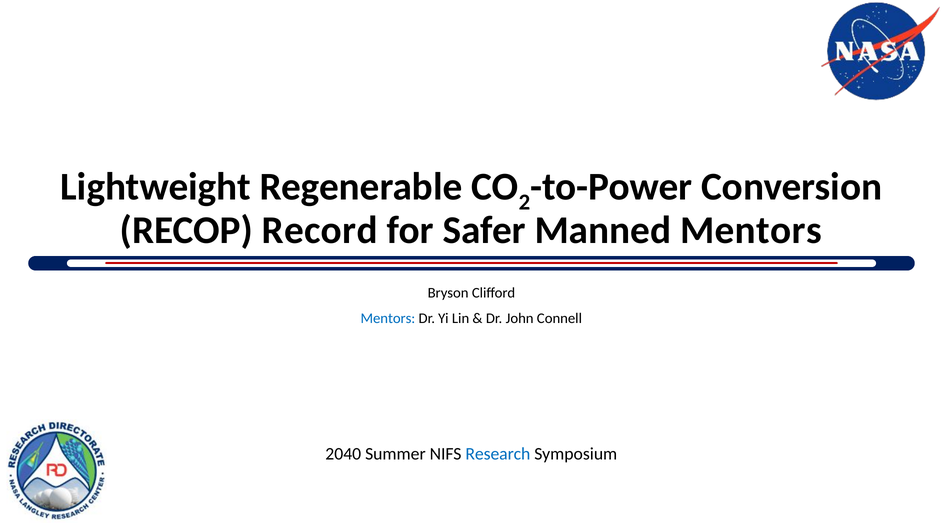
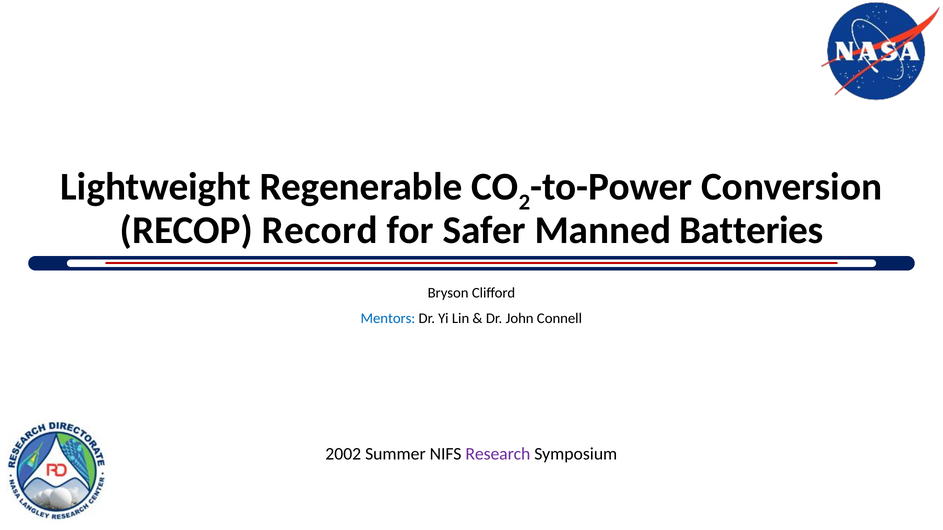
Manned Mentors: Mentors -> Batteries
2040: 2040 -> 2002
Research colour: blue -> purple
